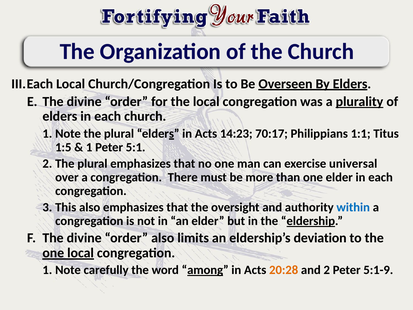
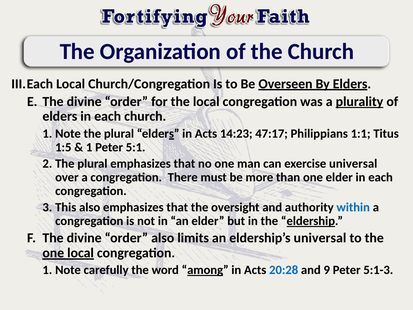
70:17: 70:17 -> 47:17
eldership’s deviation: deviation -> universal
20:28 colour: orange -> blue
2: 2 -> 9
5:1-9: 5:1-9 -> 5:1-3
